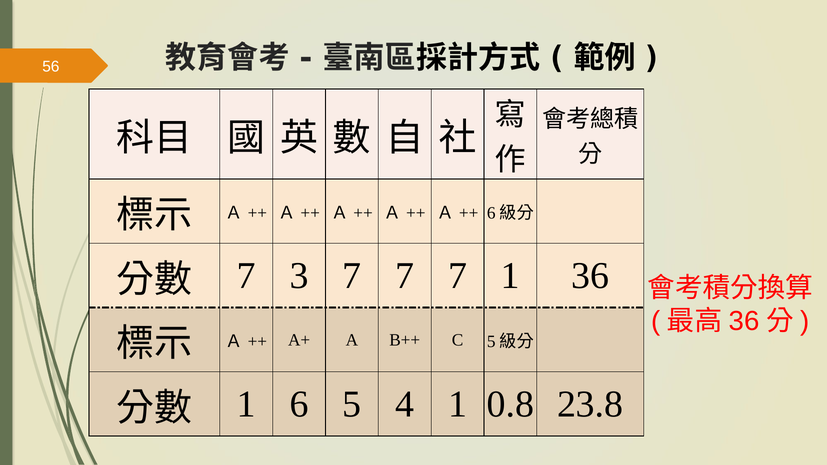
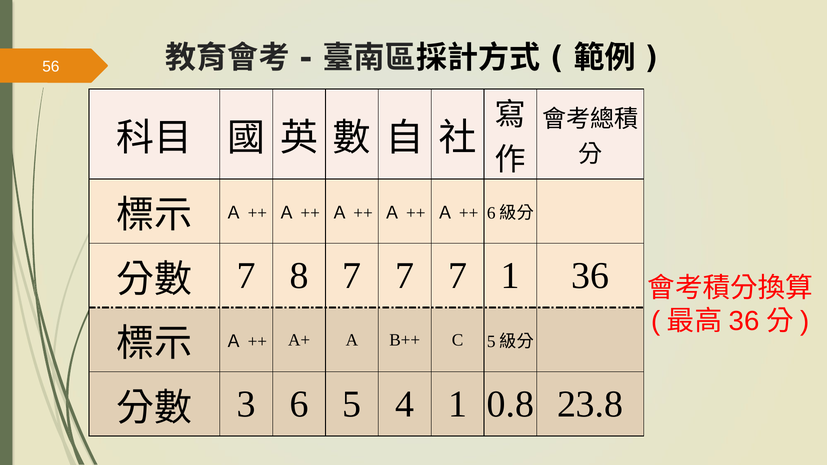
3: 3 -> 8
1 at (246, 405): 1 -> 3
